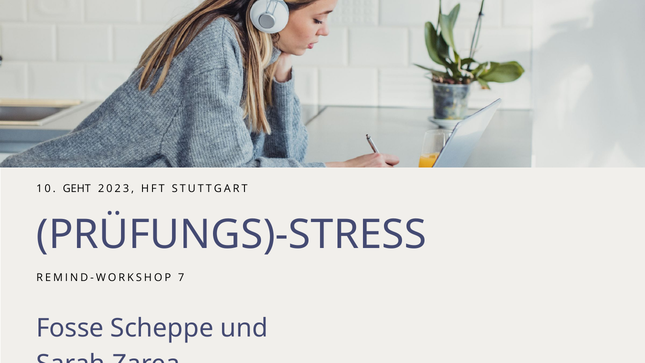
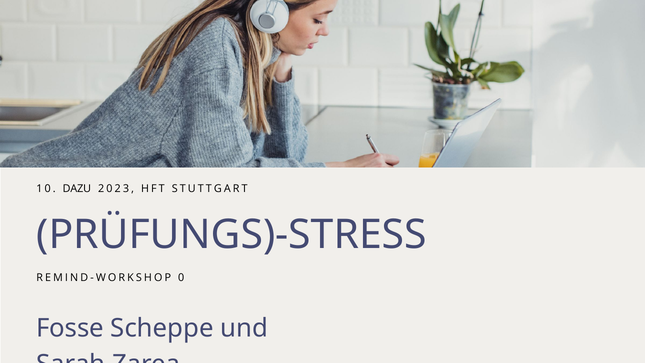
GEHT: GEHT -> DAZU
7: 7 -> 0
